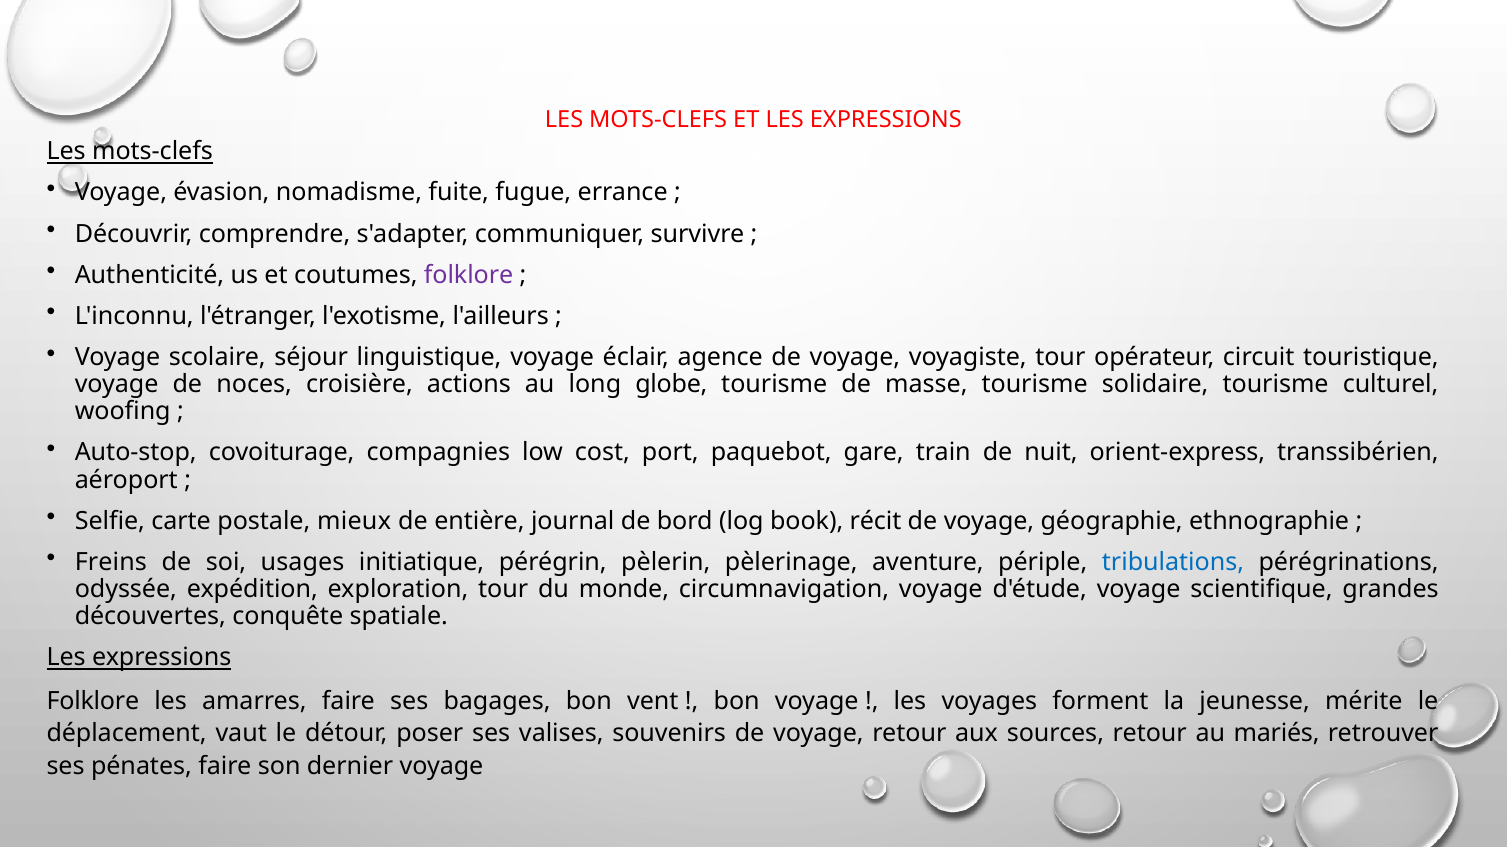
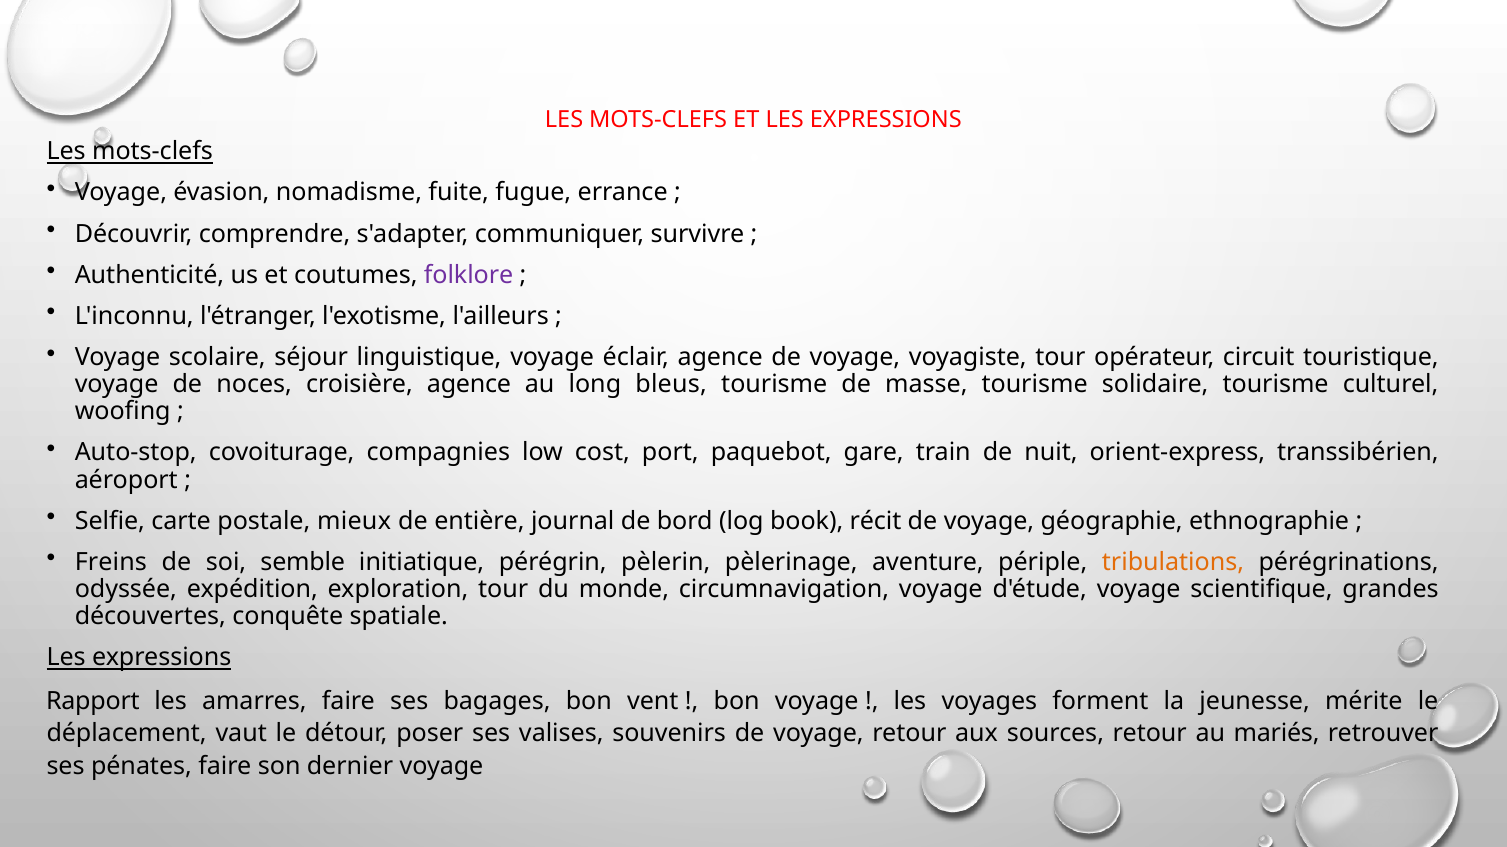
croisière actions: actions -> agence
globe: globe -> bleus
usages: usages -> semble
tribulations colour: blue -> orange
Folklore at (93, 702): Folklore -> Rapport
